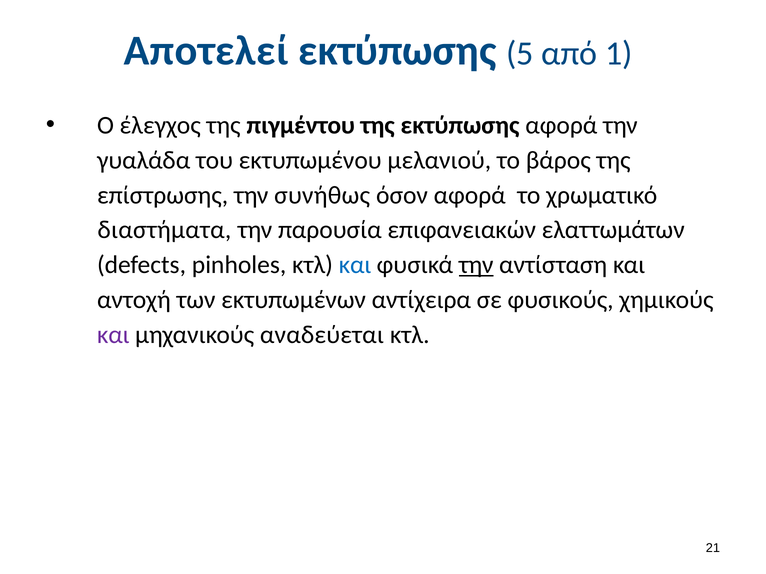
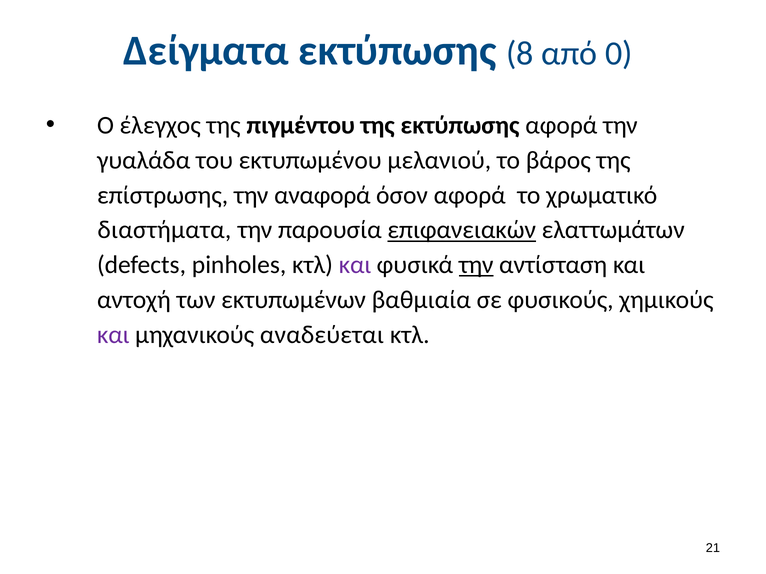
Αποτελεί: Αποτελεί -> Δείγματα
5: 5 -> 8
1: 1 -> 0
συνήθως: συνήθως -> αναφορά
επιφανειακών underline: none -> present
και at (355, 265) colour: blue -> purple
αντίχειρα: αντίχειρα -> βαθμιαία
